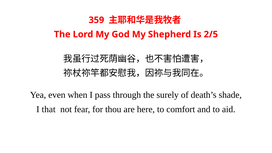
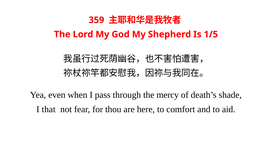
2/5: 2/5 -> 1/5
surely: surely -> mercy
